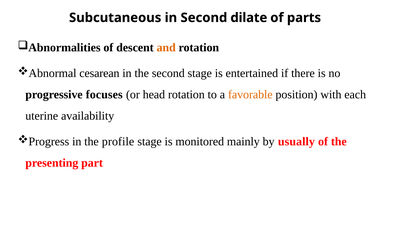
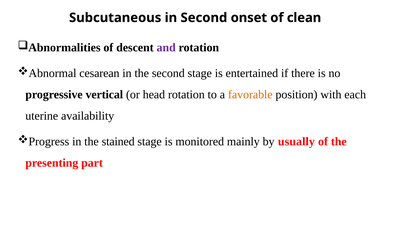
dilate: dilate -> onset
parts: parts -> clean
and colour: orange -> purple
focuses: focuses -> vertical
profile: profile -> stained
